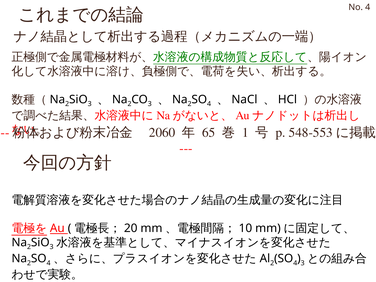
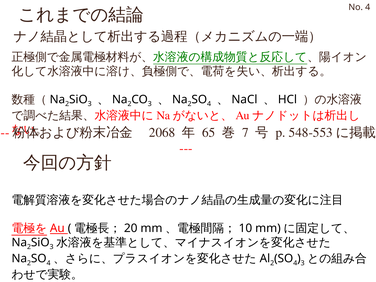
2060: 2060 -> 2068
1: 1 -> 7
